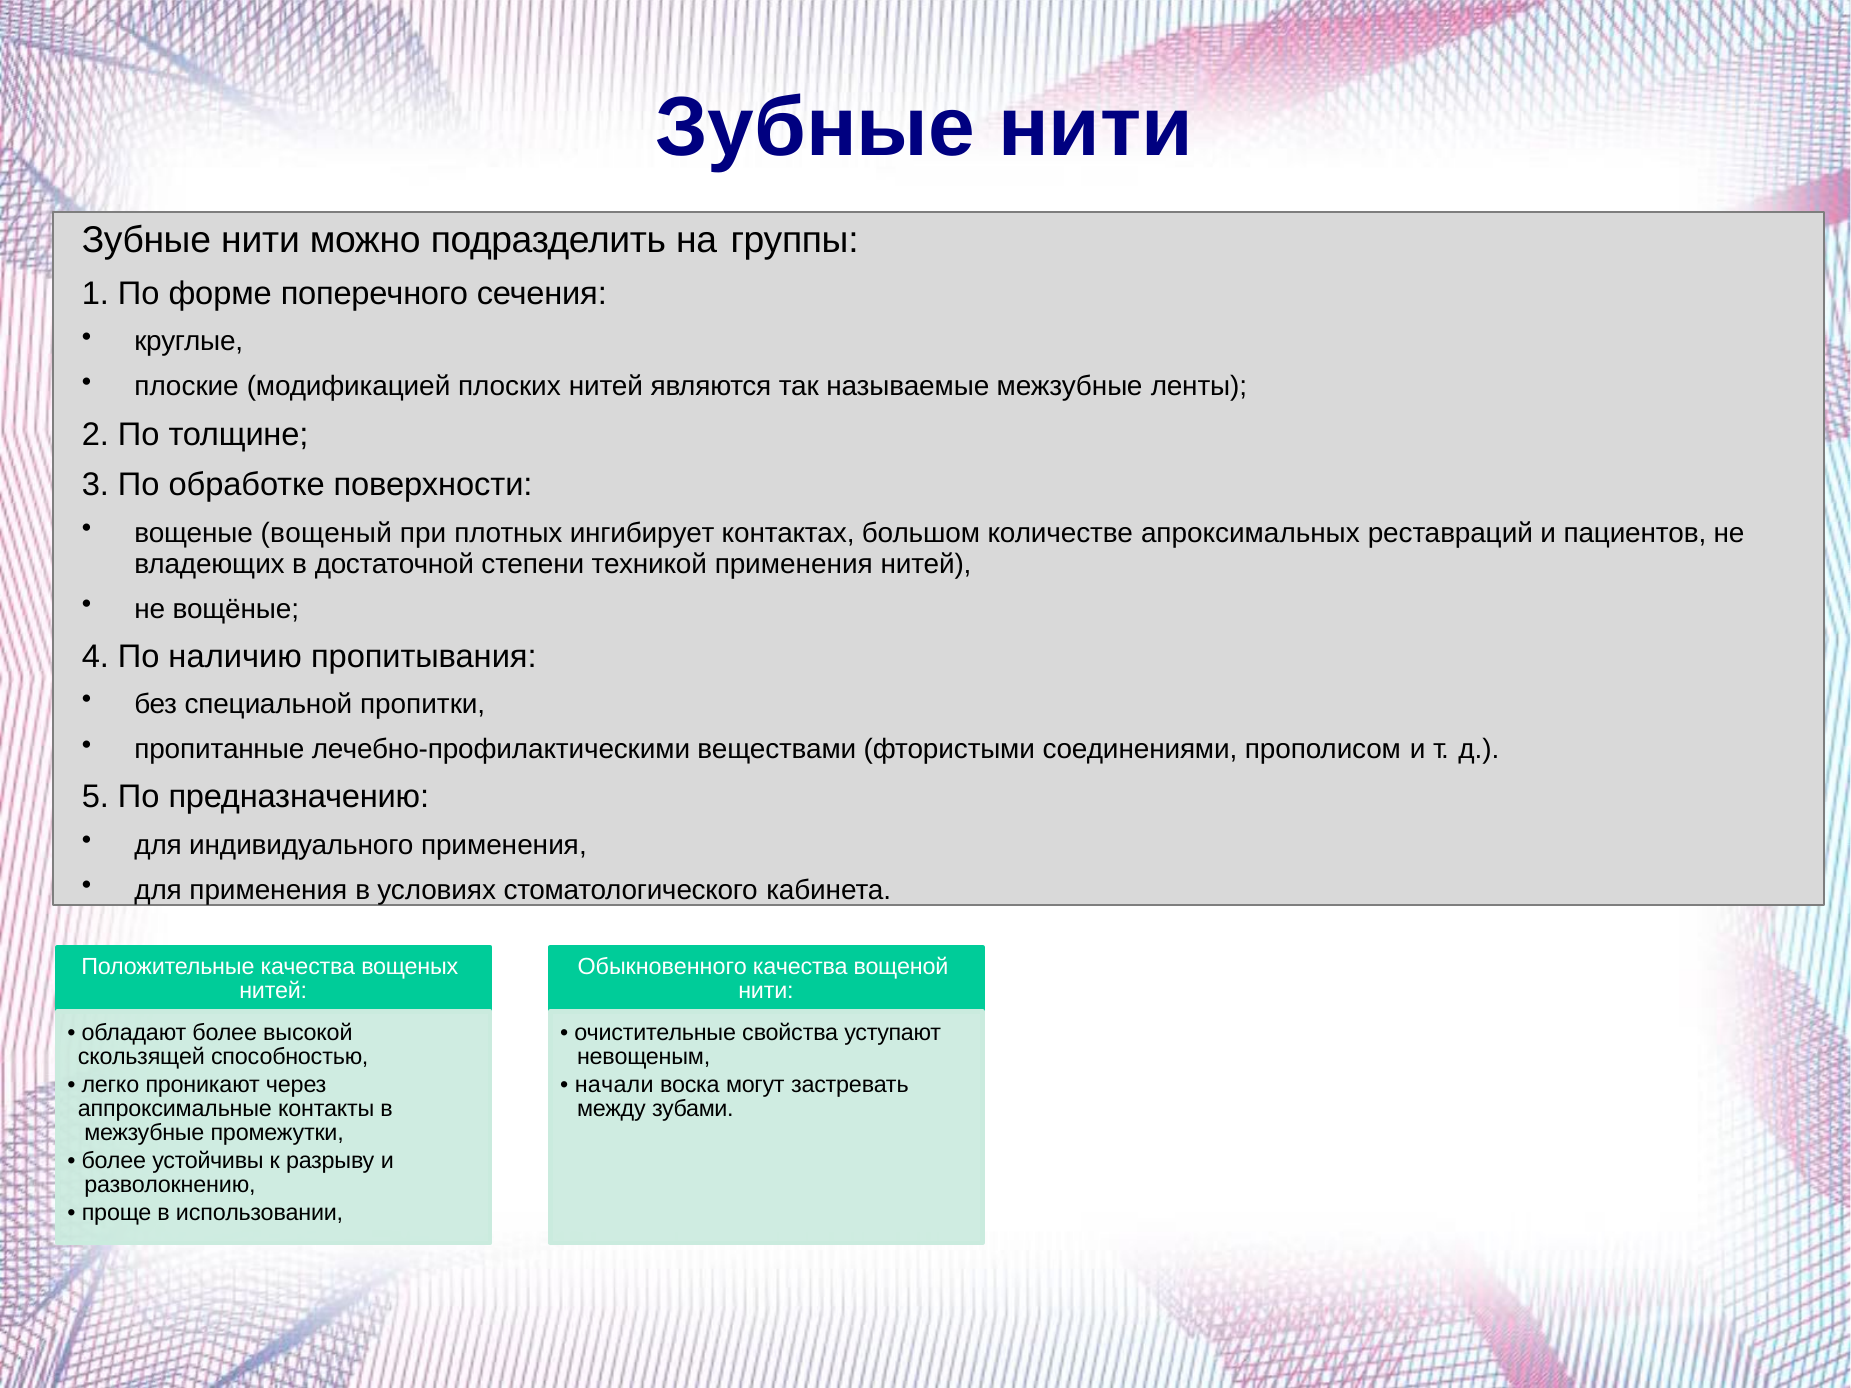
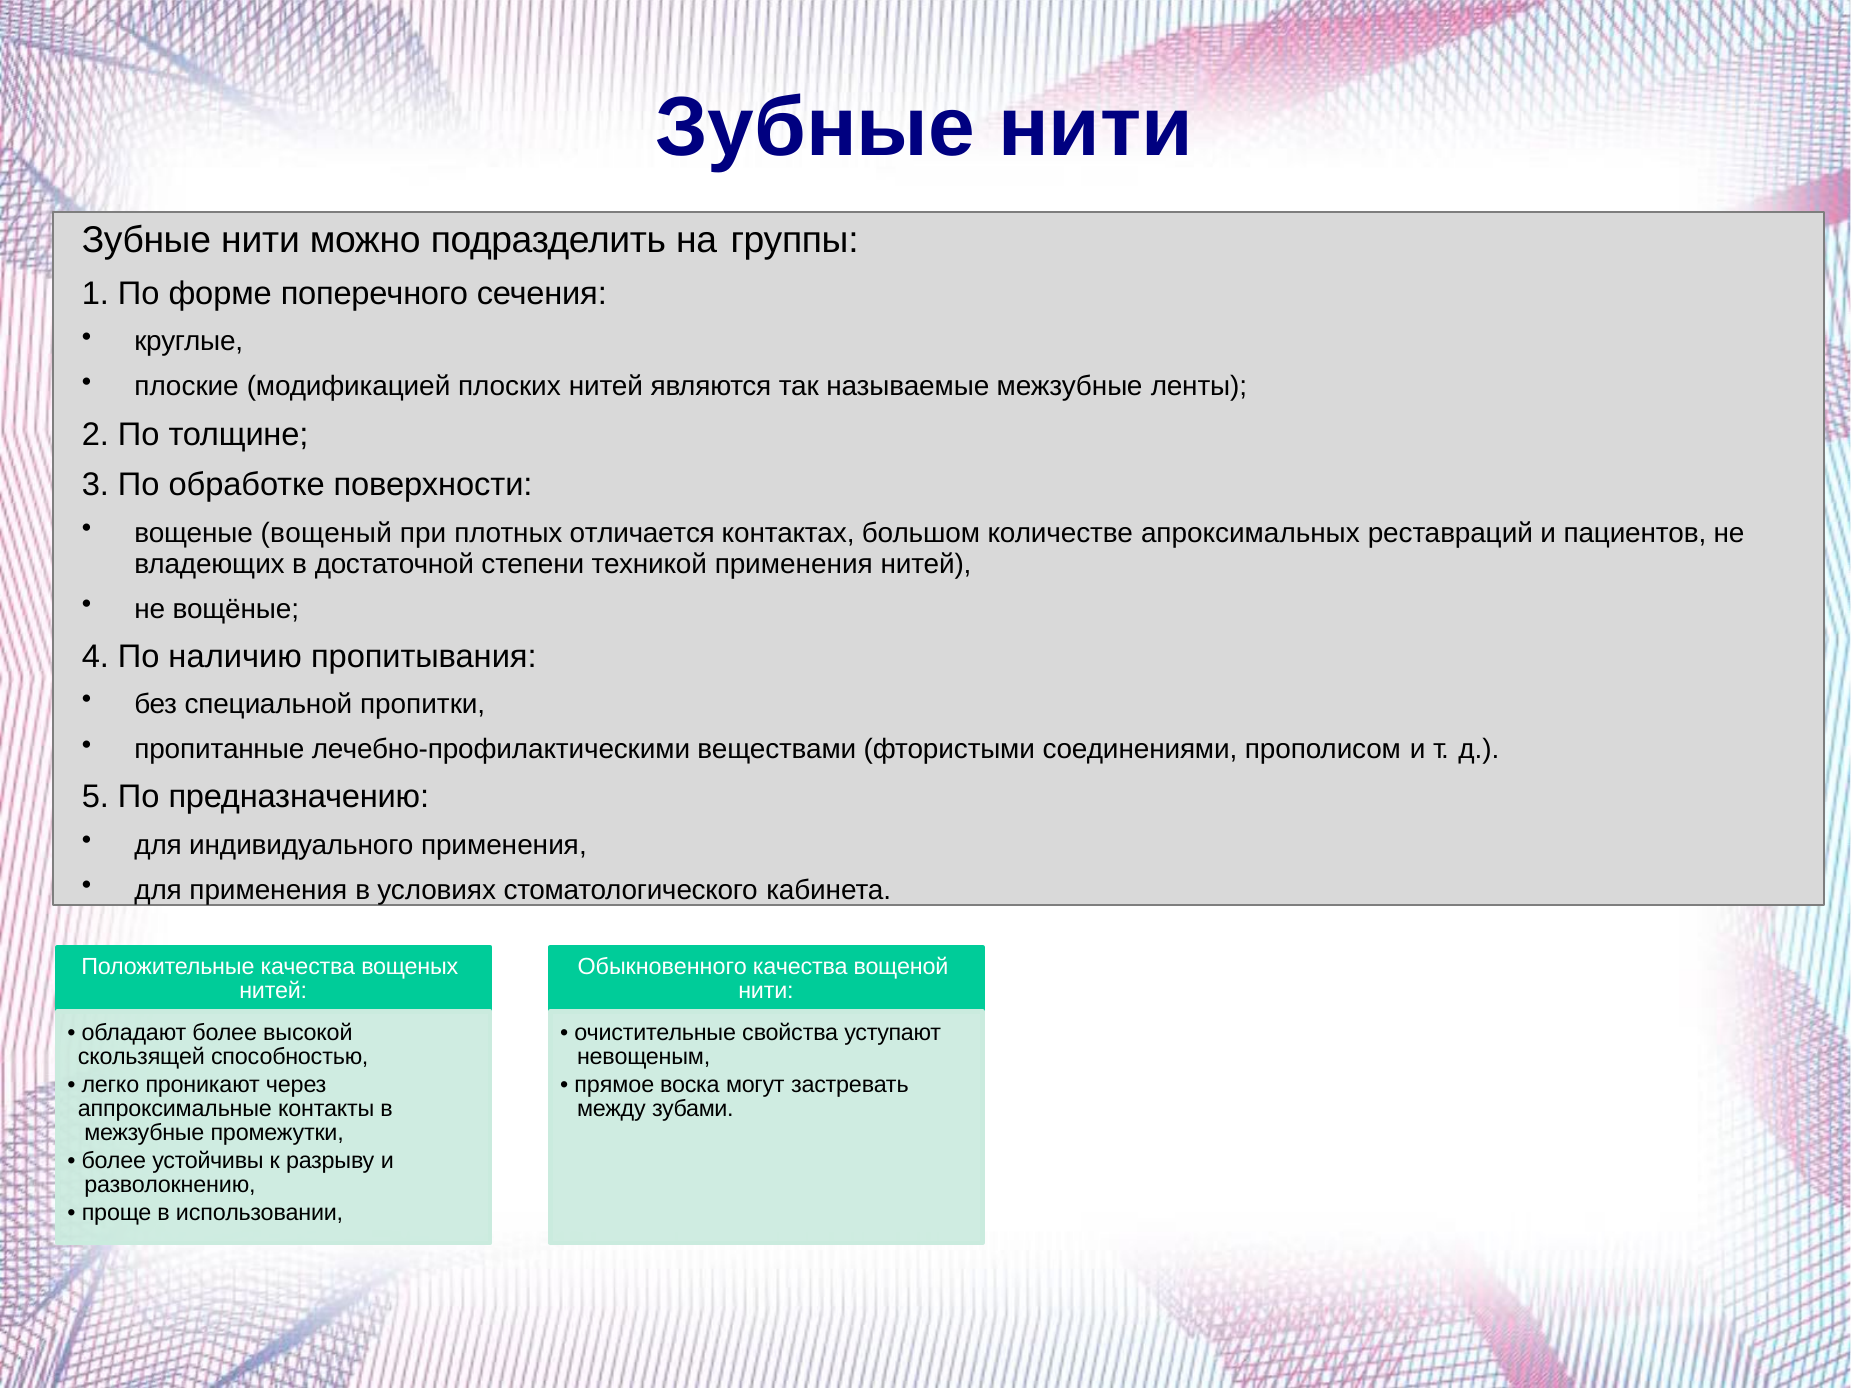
ингибирует: ингибирует -> отличается
начали: начали -> прямое
